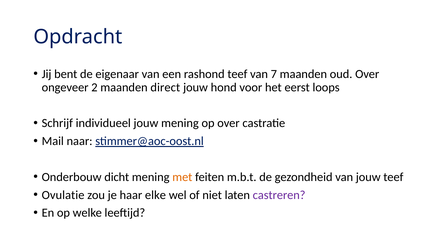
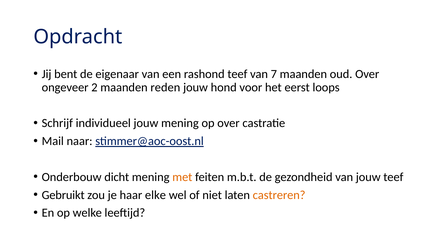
direct: direct -> reden
Ovulatie: Ovulatie -> Gebruikt
castreren colour: purple -> orange
